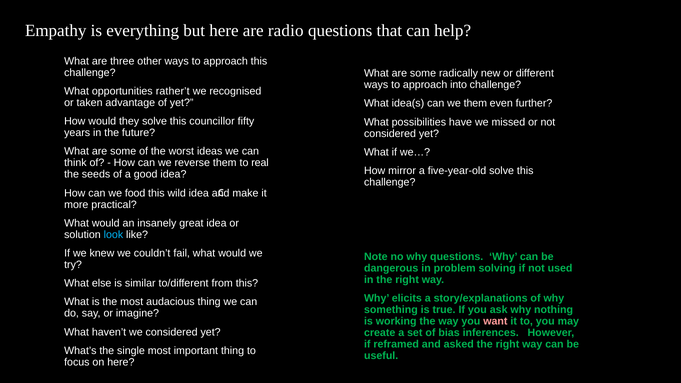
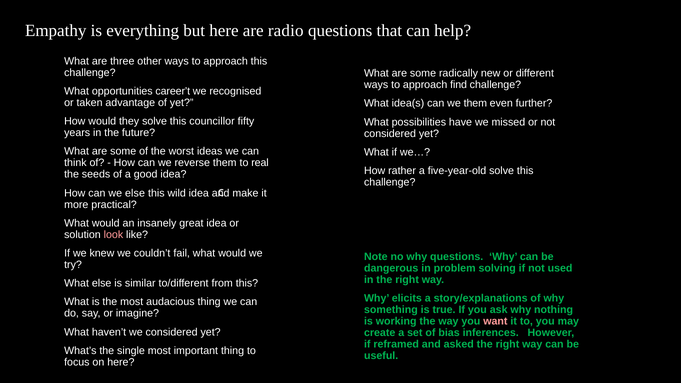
into: into -> find
rather’t: rather’t -> career’t
mirror: mirror -> rather
we food: food -> else
look colour: light blue -> pink
